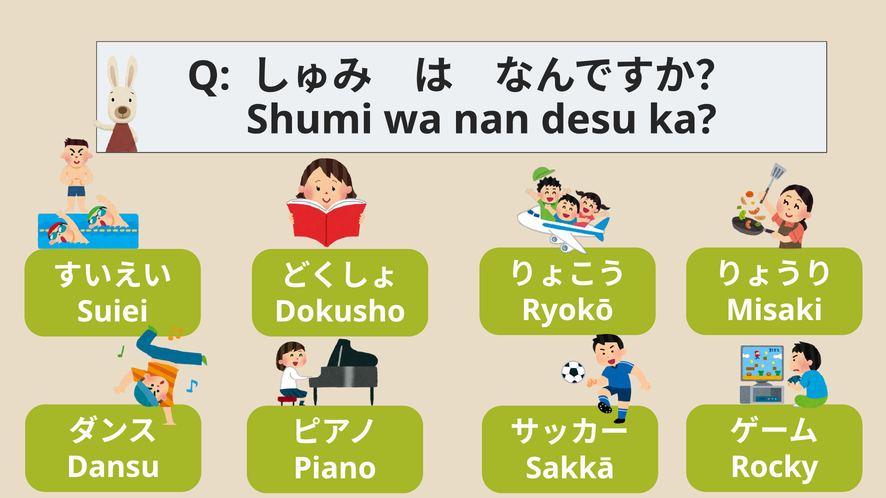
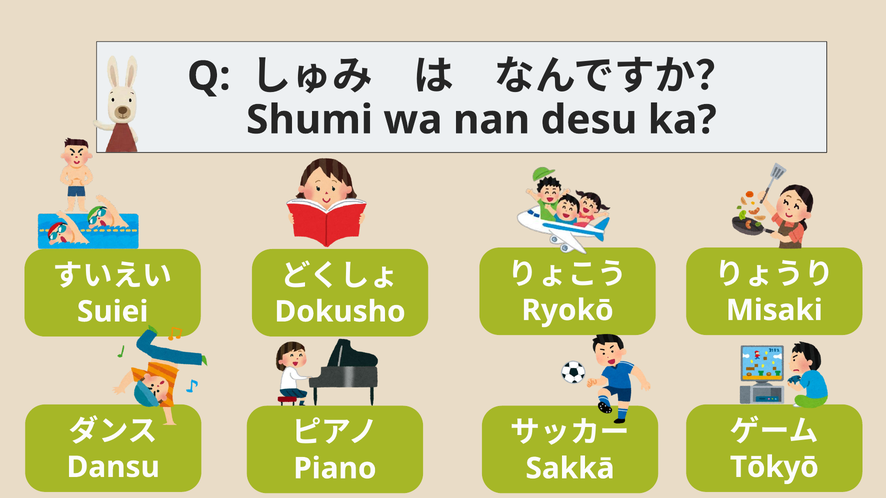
Rocky: Rocky -> Tōkyō
